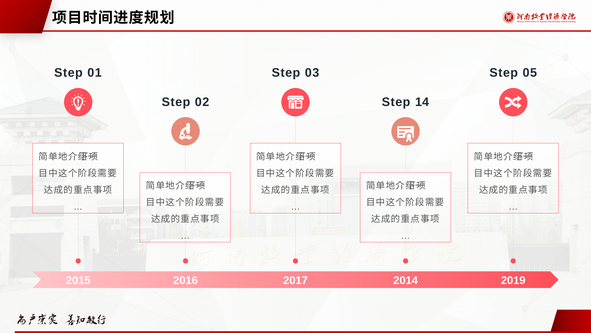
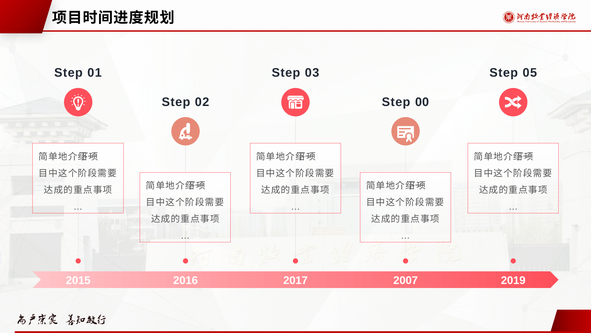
14: 14 -> 00
2014: 2014 -> 2007
